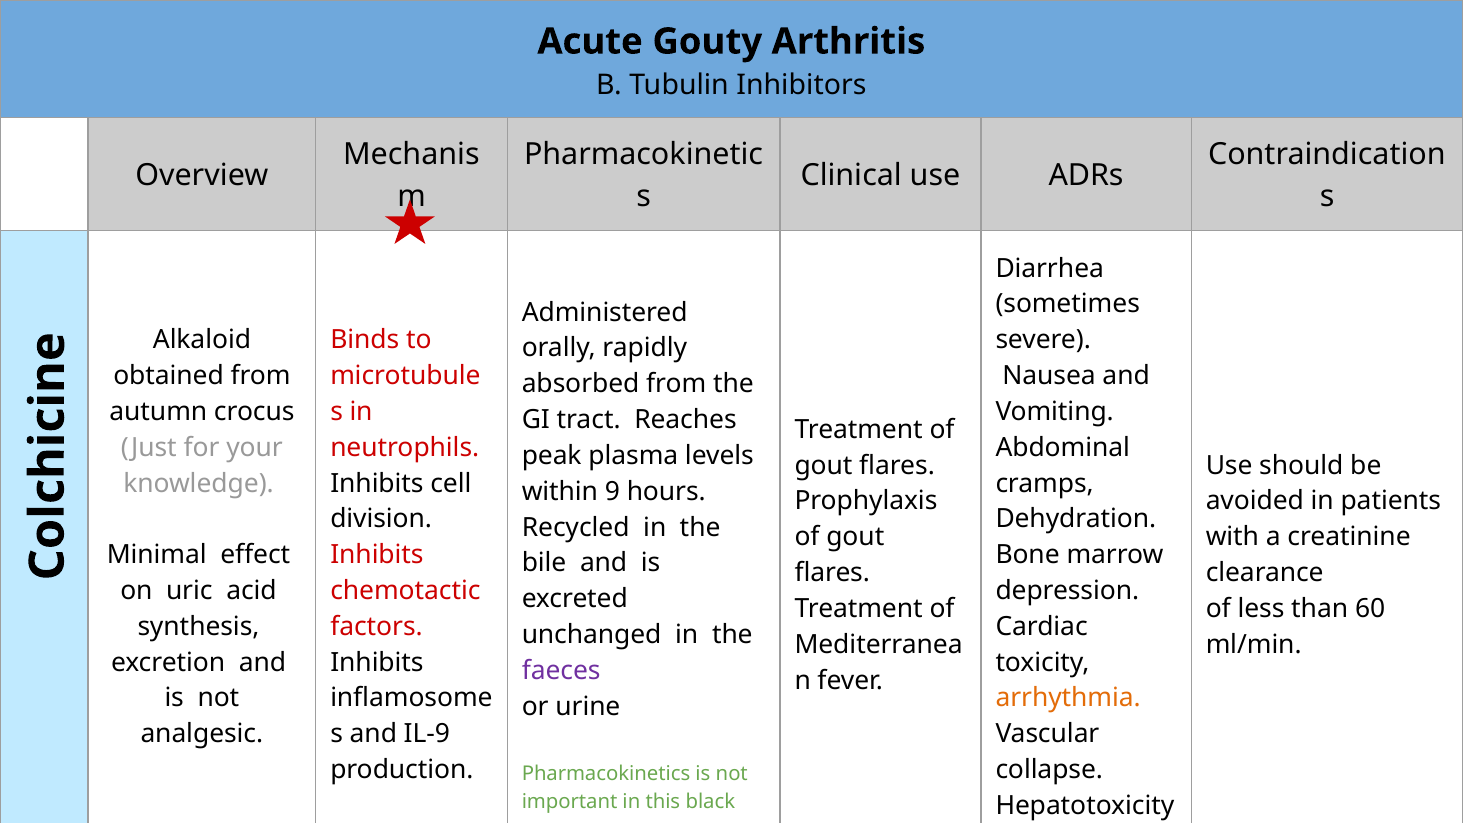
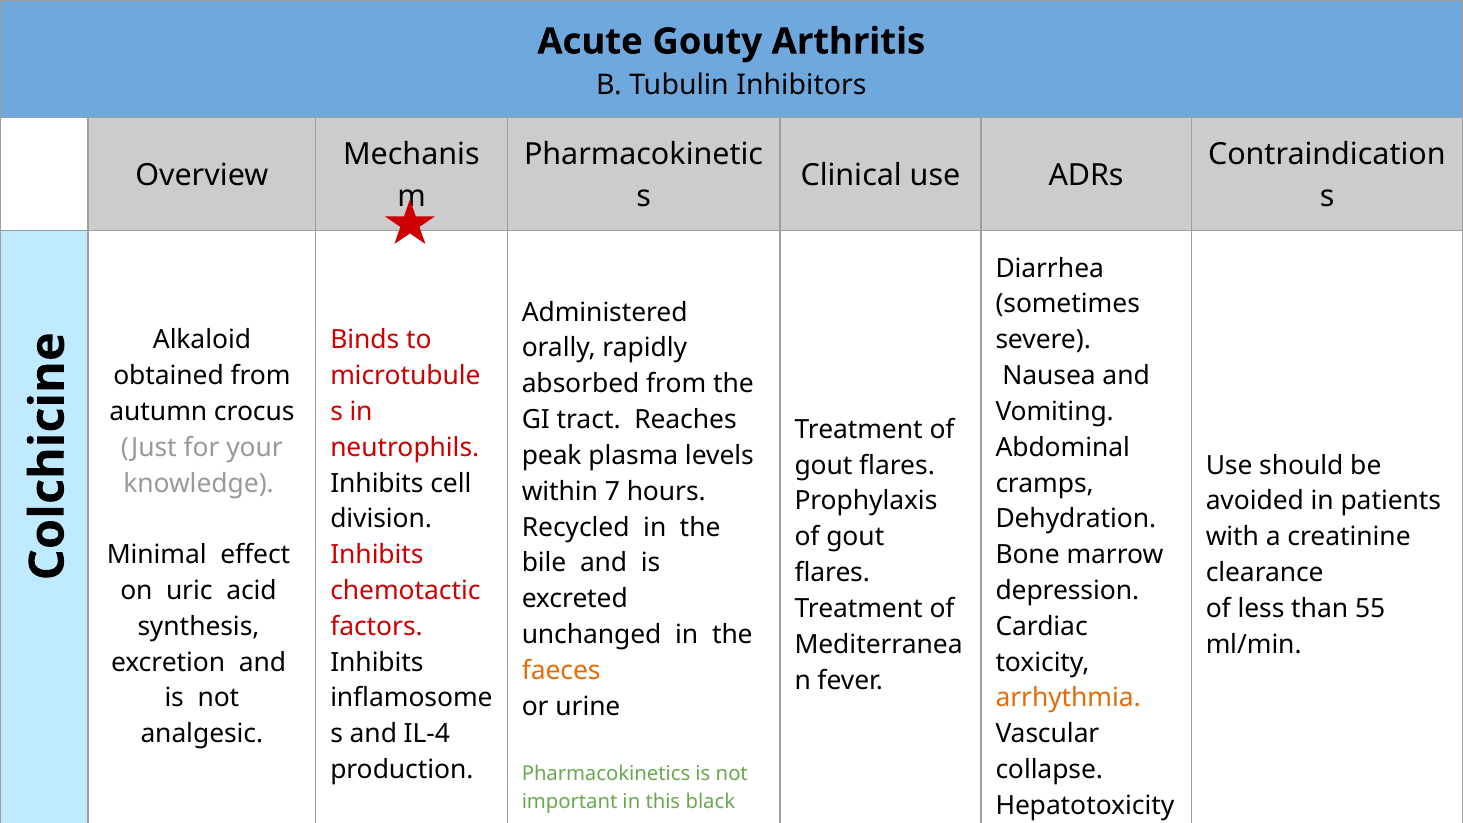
9: 9 -> 7
60: 60 -> 55
faeces colour: purple -> orange
IL-9: IL-9 -> IL-4
